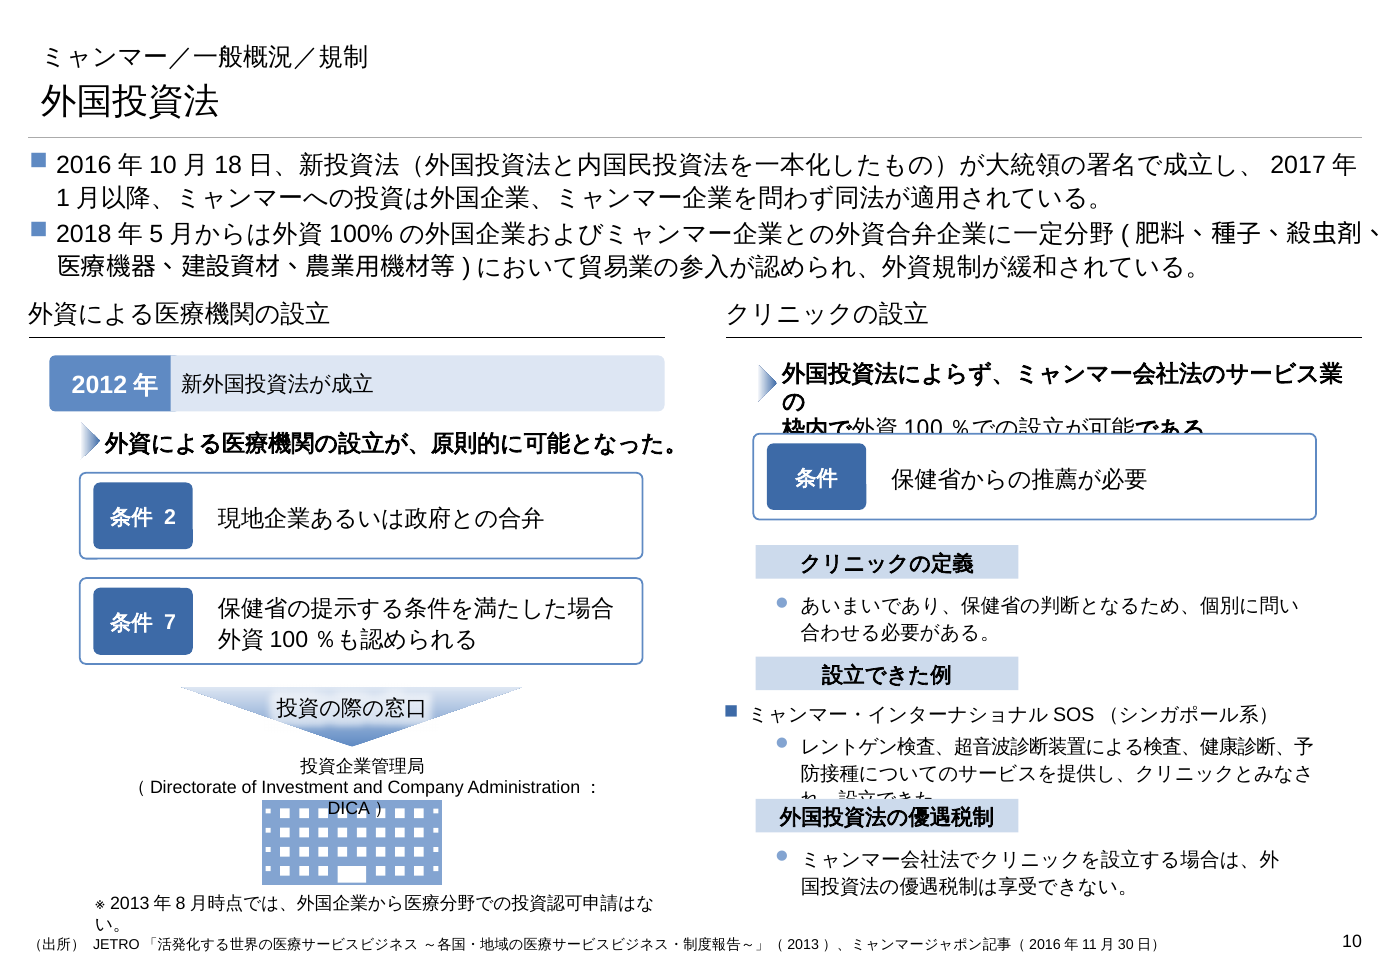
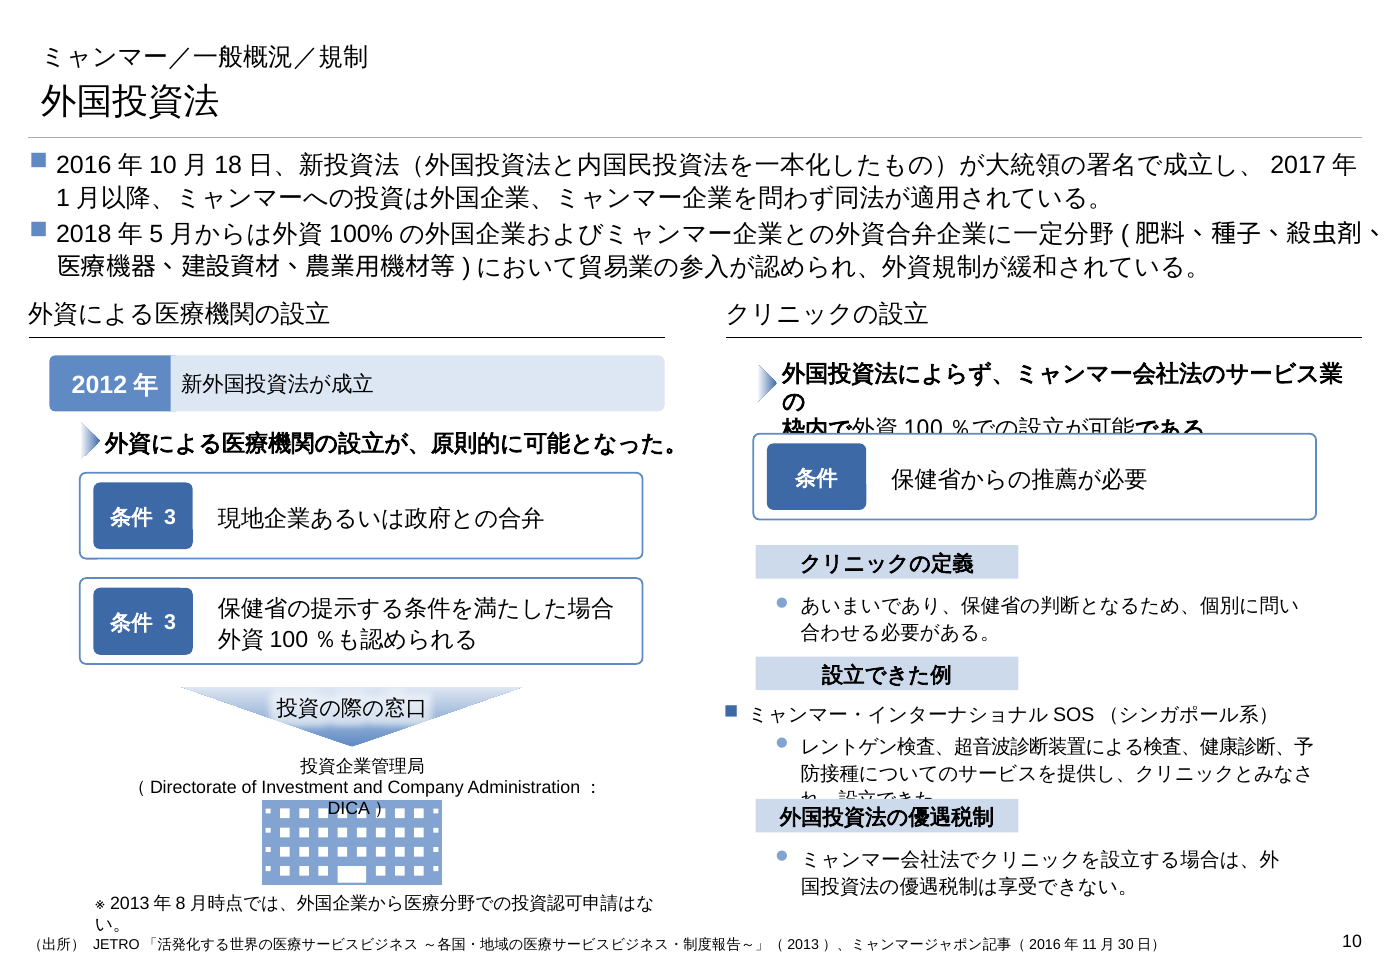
2 at (170, 517): 2 -> 3
7 at (170, 623): 7 -> 3
